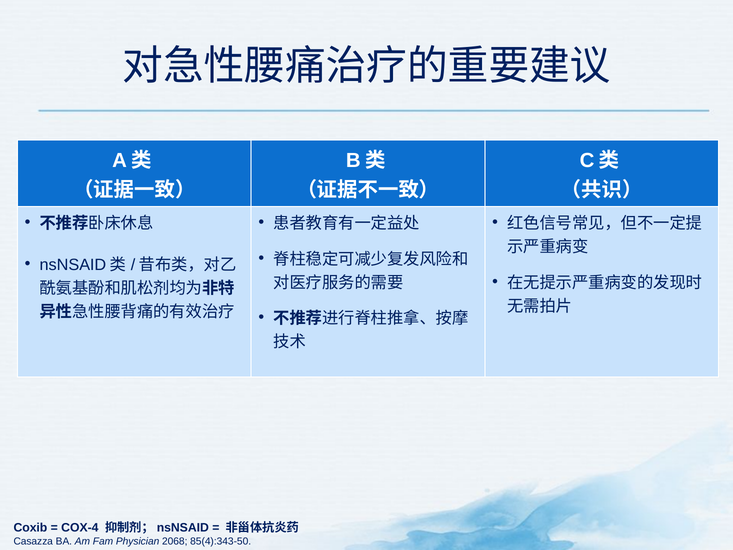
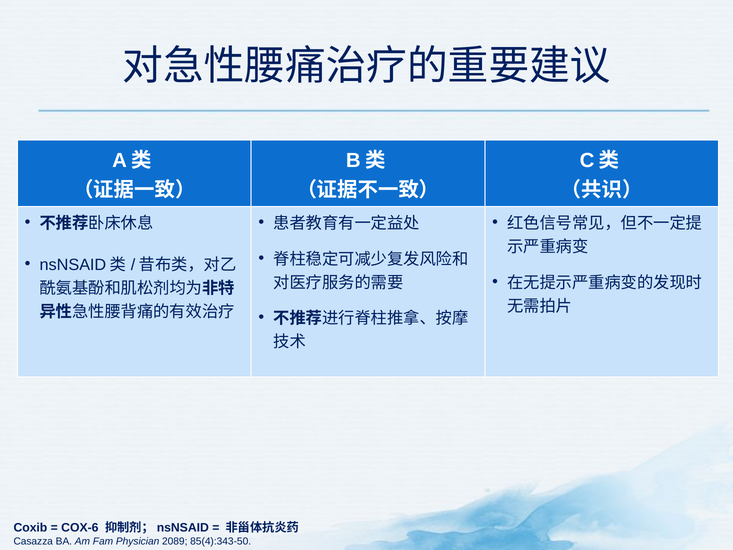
COX-4: COX-4 -> COX-6
2068: 2068 -> 2089
